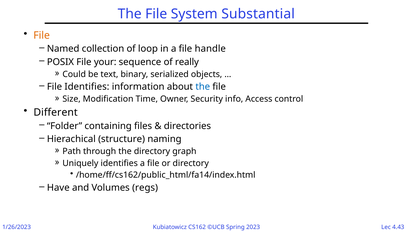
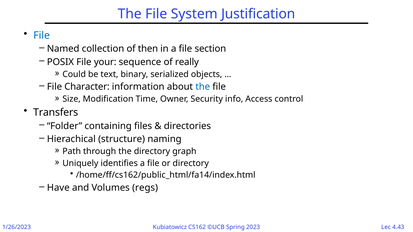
Substantial: Substantial -> Justification
File at (42, 35) colour: orange -> blue
loop: loop -> then
handle: handle -> section
File Identifies: Identifies -> Character
Different: Different -> Transfers
